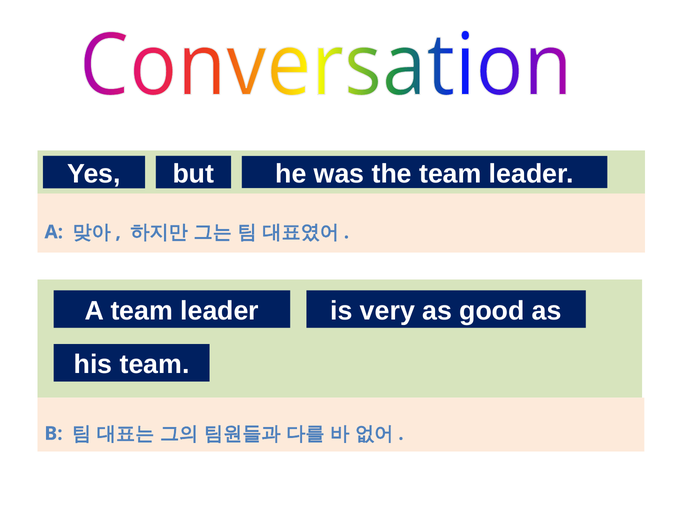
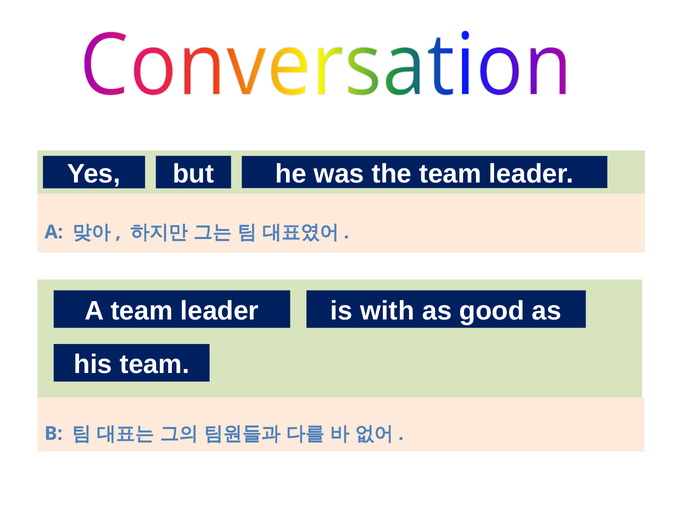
very: very -> with
